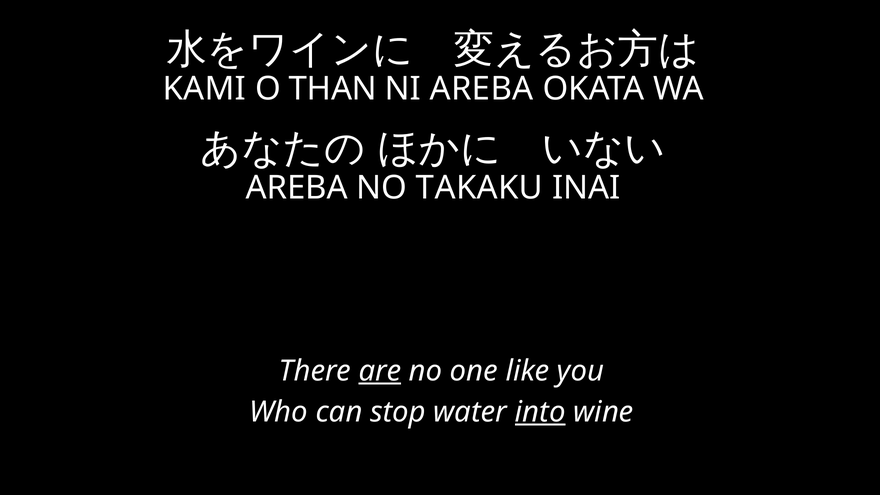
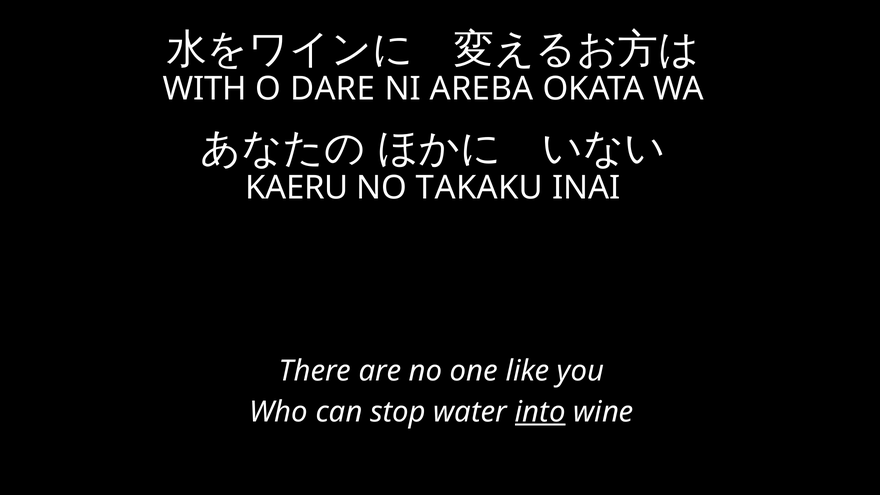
KAMI: KAMI -> WITH
THAN: THAN -> DARE
AREBA at (297, 188): AREBA -> KAERU
are underline: present -> none
